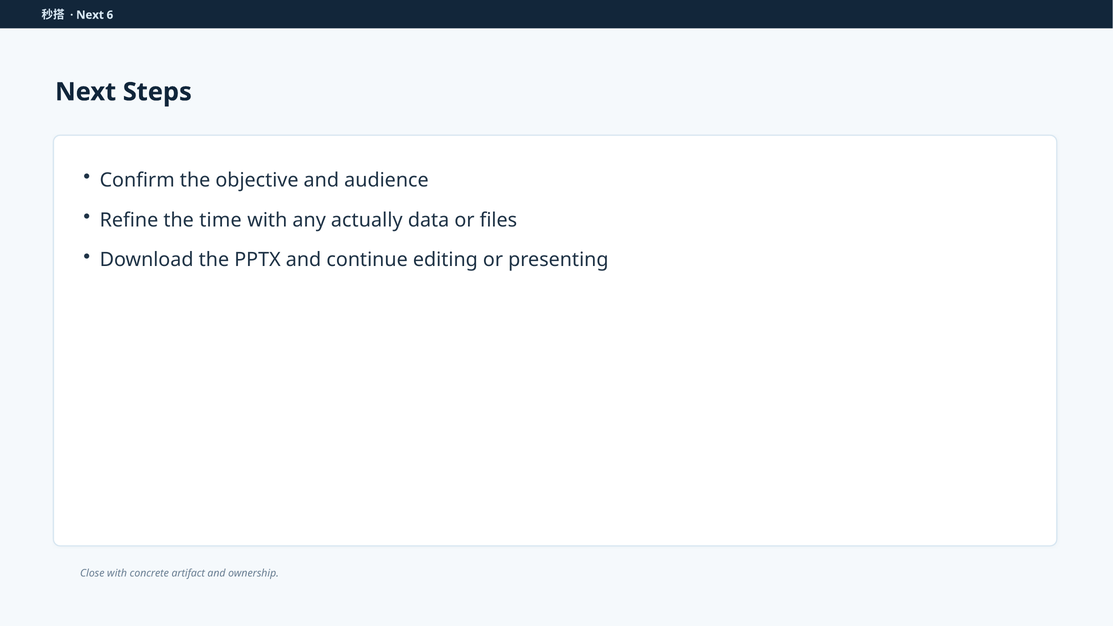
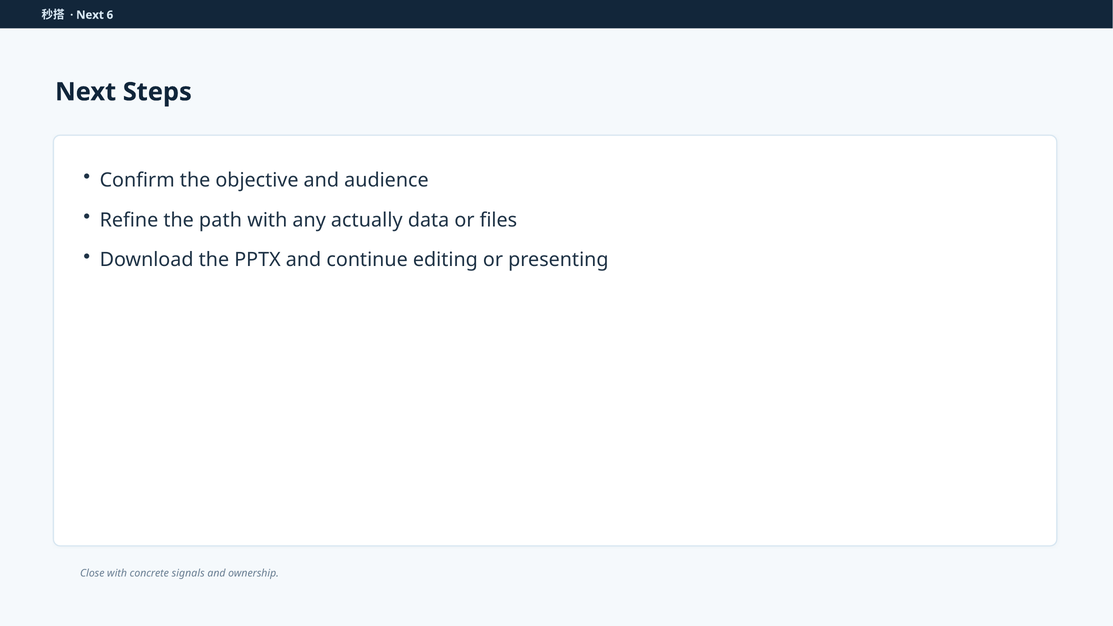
time: time -> path
artifact: artifact -> signals
